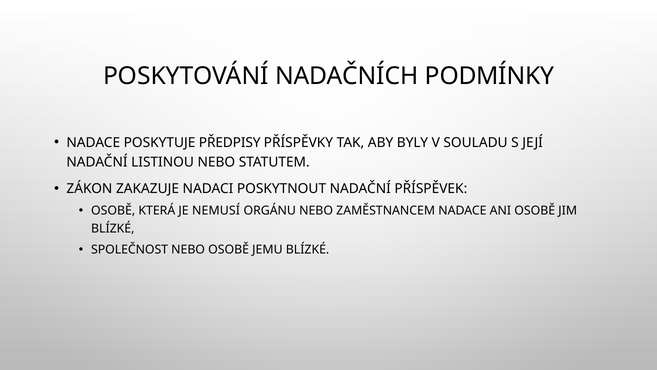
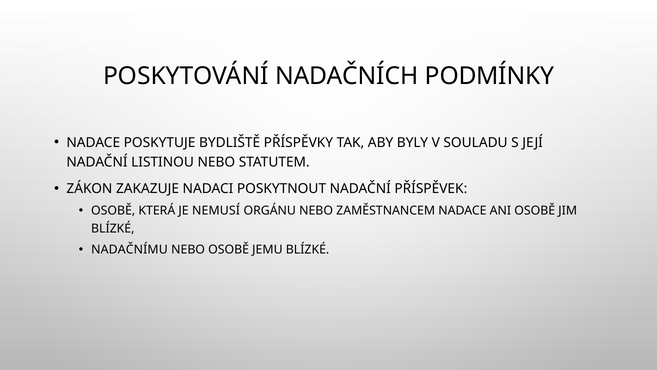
PŘEDPISY: PŘEDPISY -> BYDLIŠTĚ
SPOLEČNOST: SPOLEČNOST -> NADAČNÍMU
